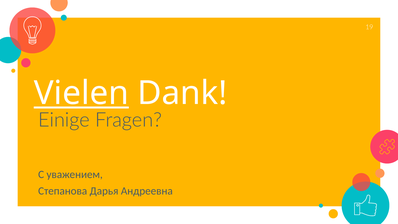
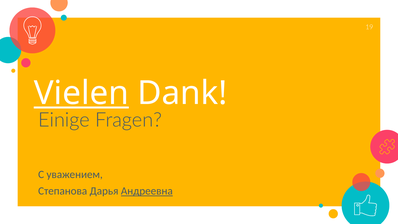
Андреевна underline: none -> present
